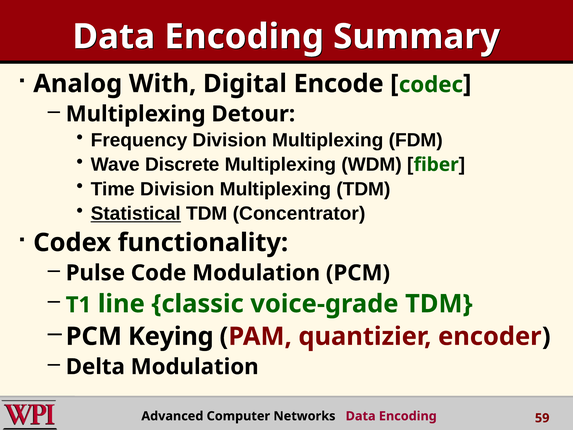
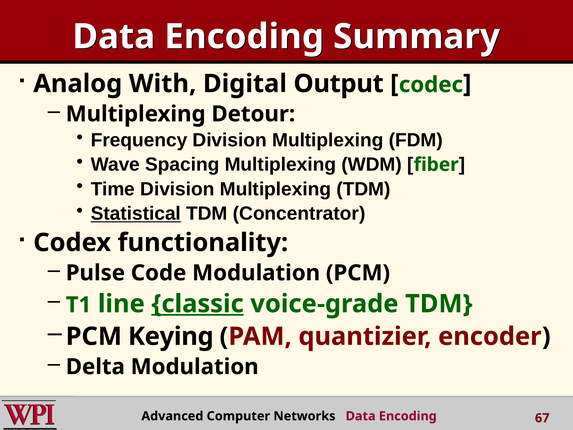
Encode: Encode -> Output
Discrete: Discrete -> Spacing
classic underline: none -> present
59: 59 -> 67
